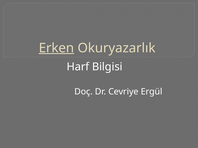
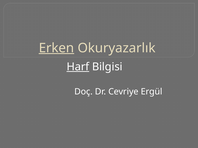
Harf underline: none -> present
